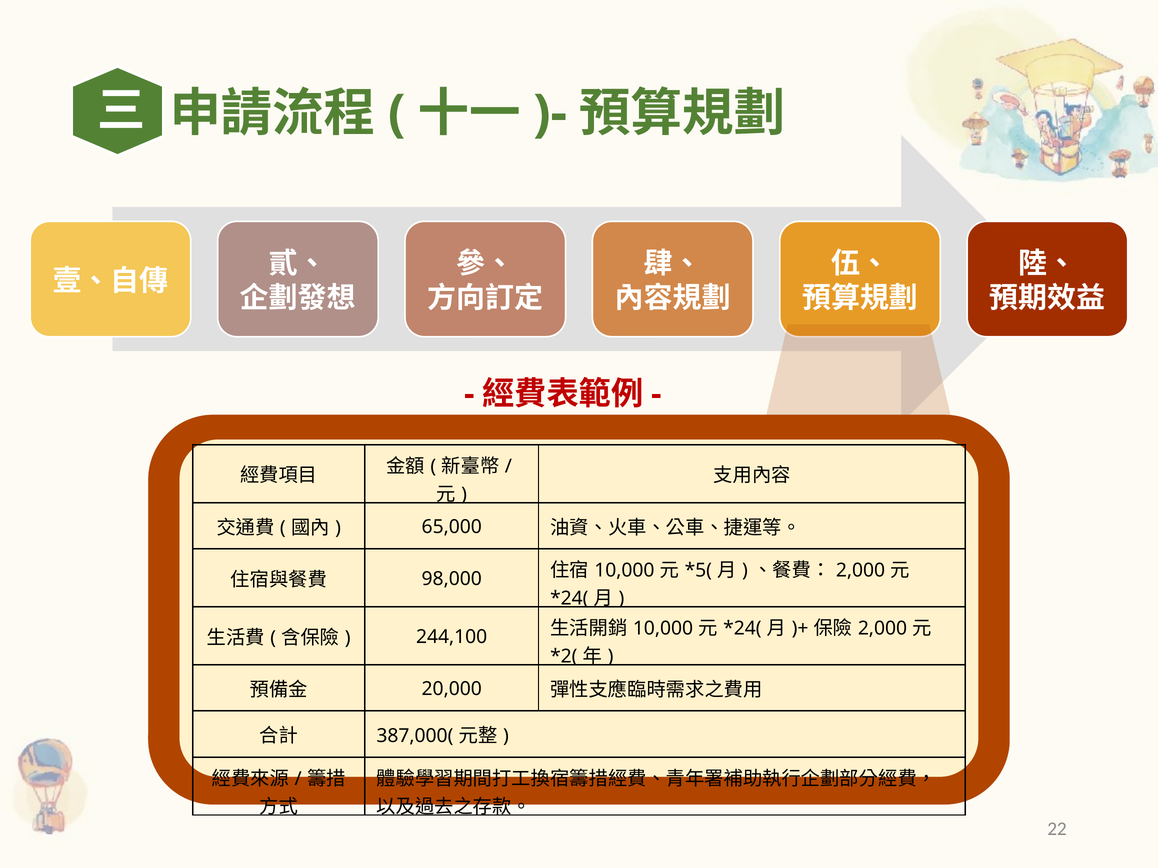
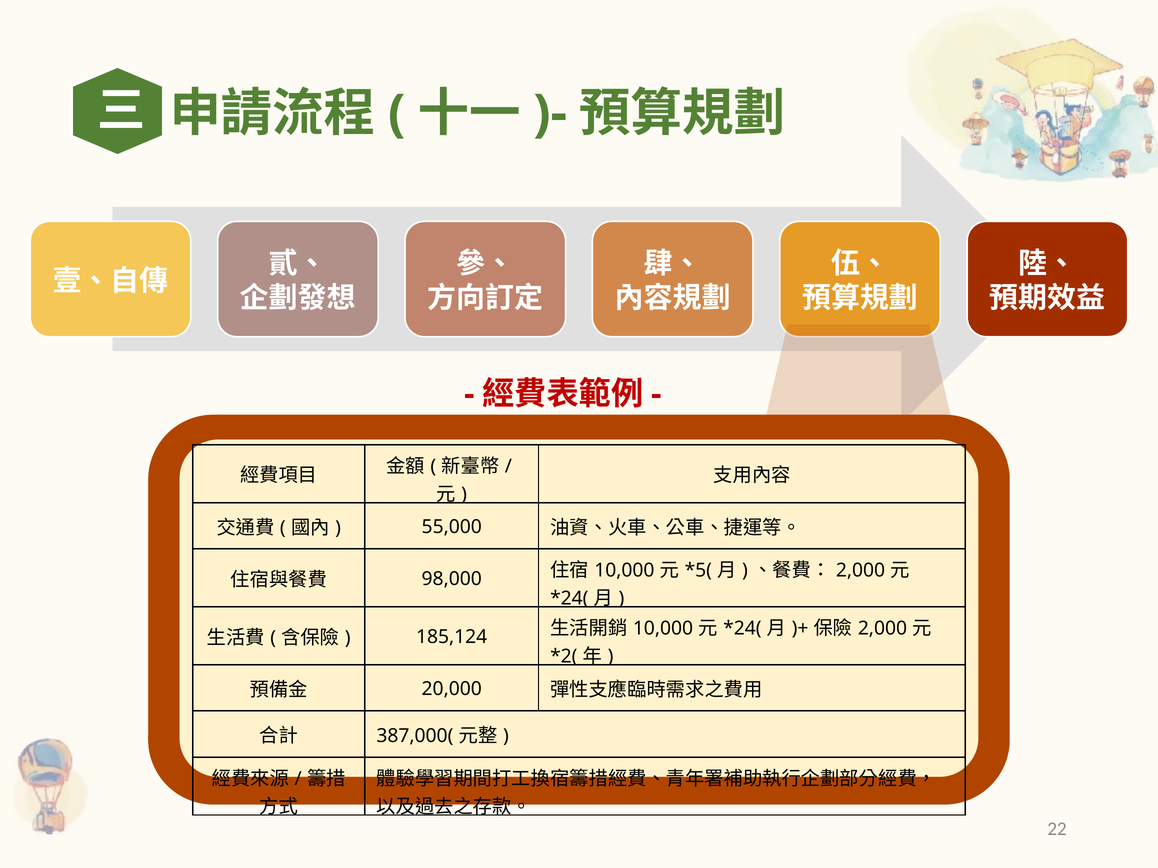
65,000: 65,000 -> 55,000
244,100: 244,100 -> 185,124
